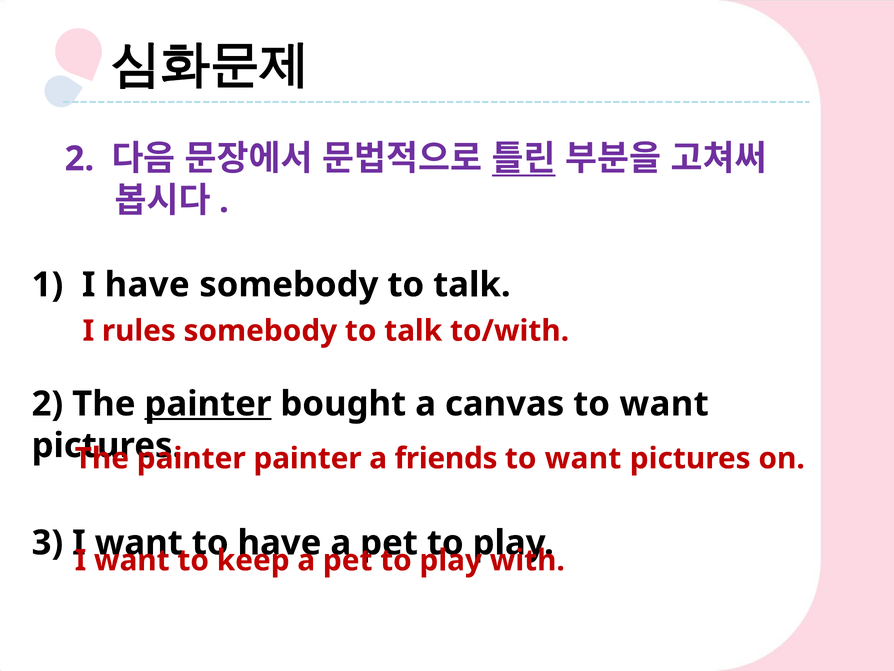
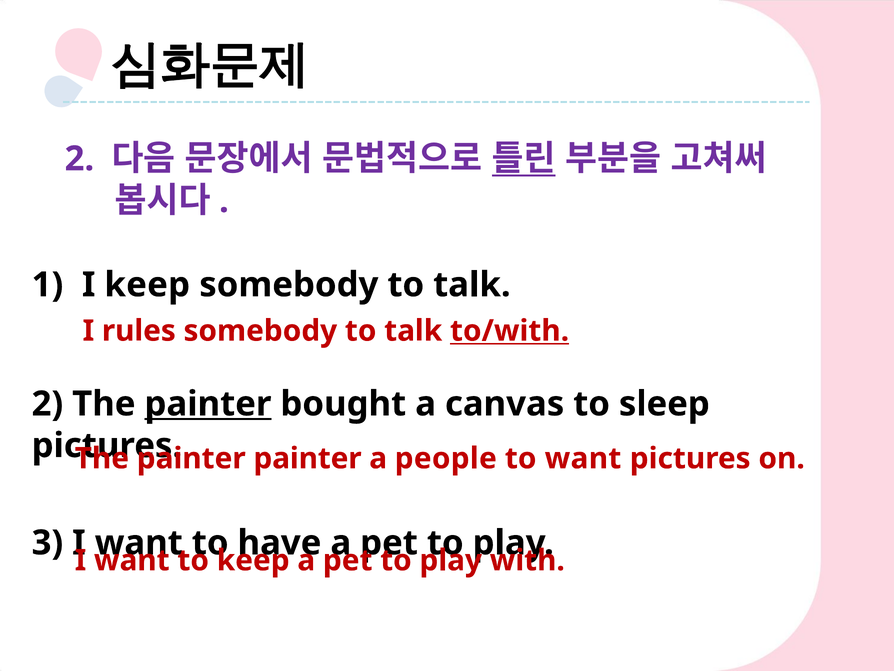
I have: have -> keep
to/with underline: none -> present
canvas to want: want -> sleep
friends: friends -> people
